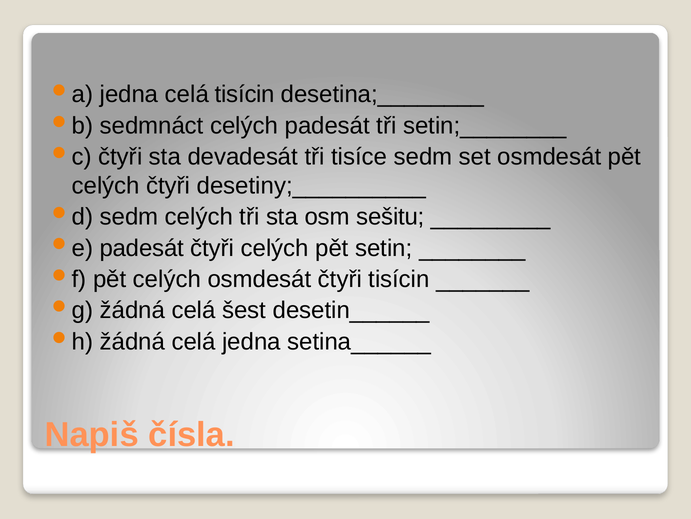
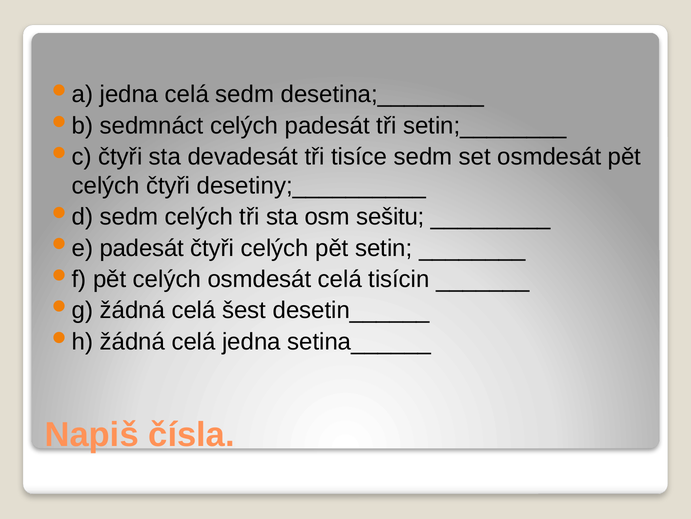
celá tisícin: tisícin -> sedm
osmdesát čtyři: čtyři -> celá
